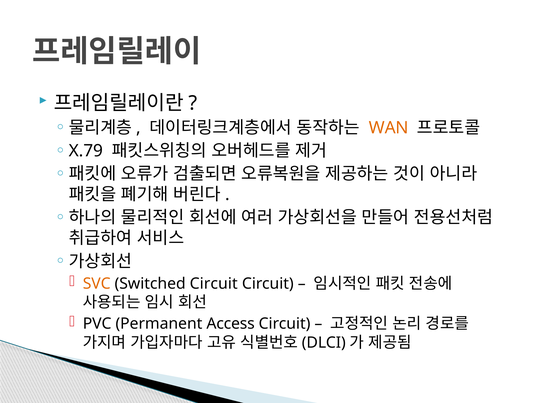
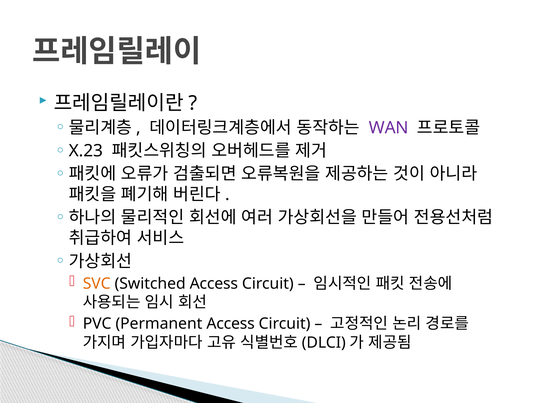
WAN colour: orange -> purple
X.79: X.79 -> X.23
Switched Circuit: Circuit -> Access
